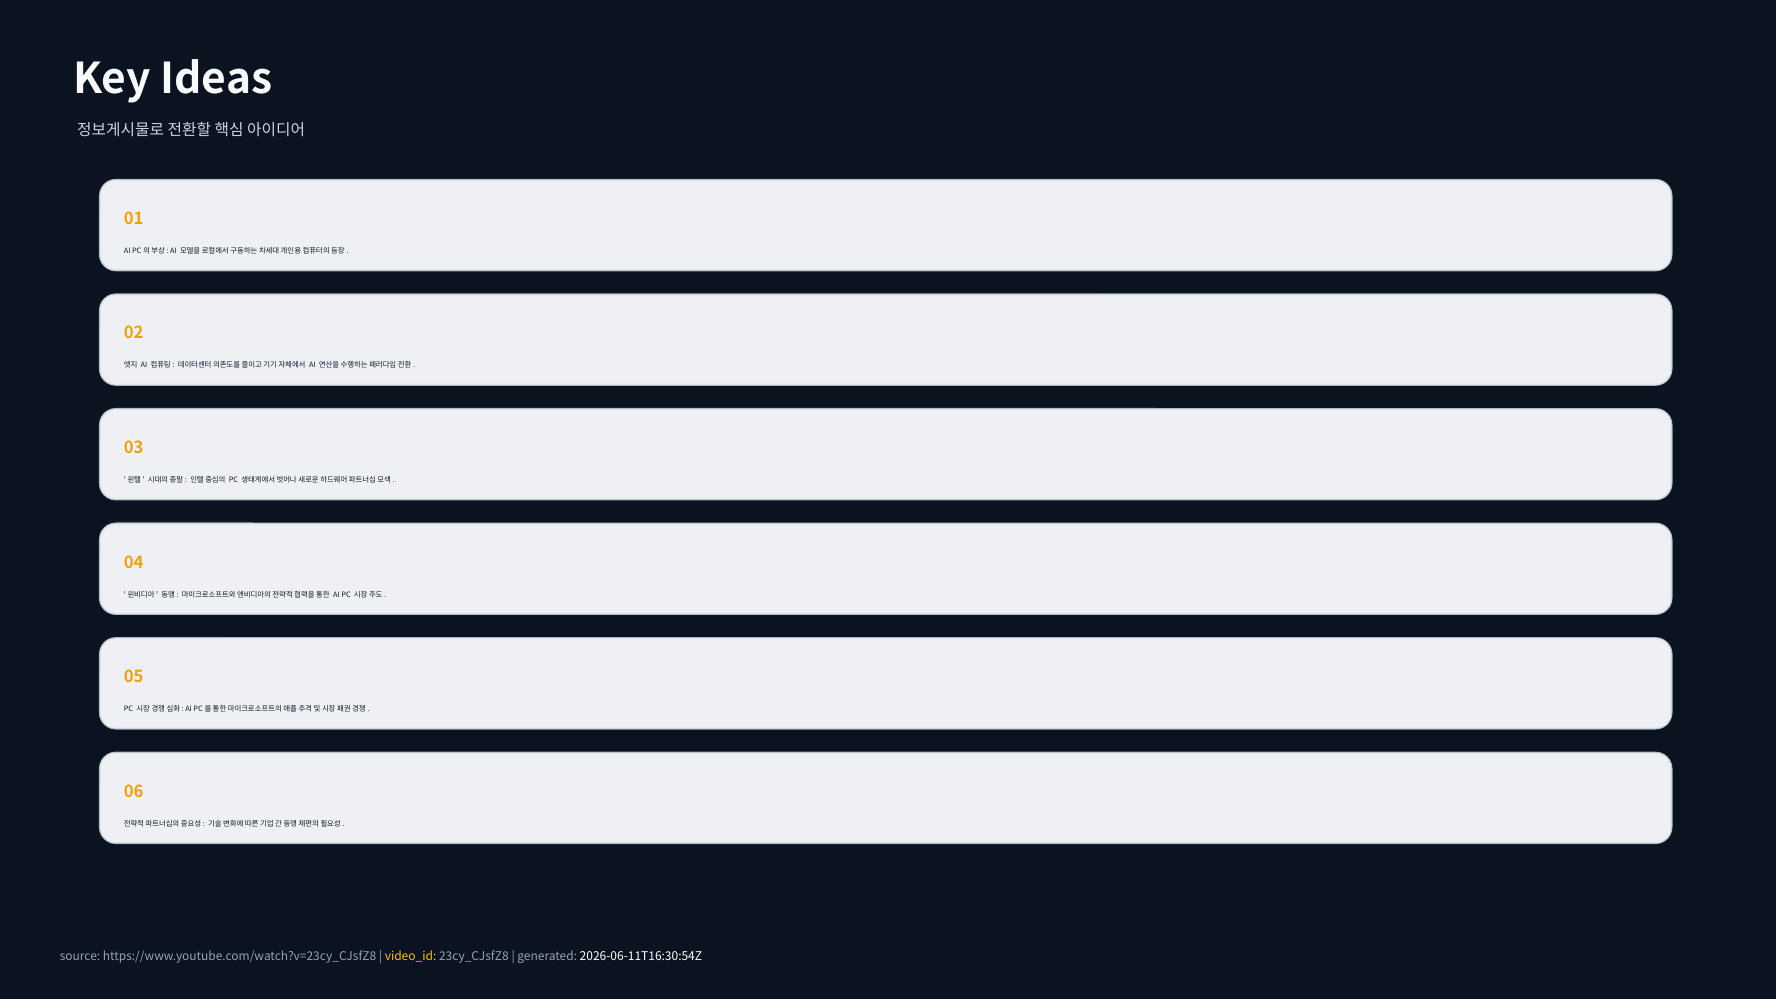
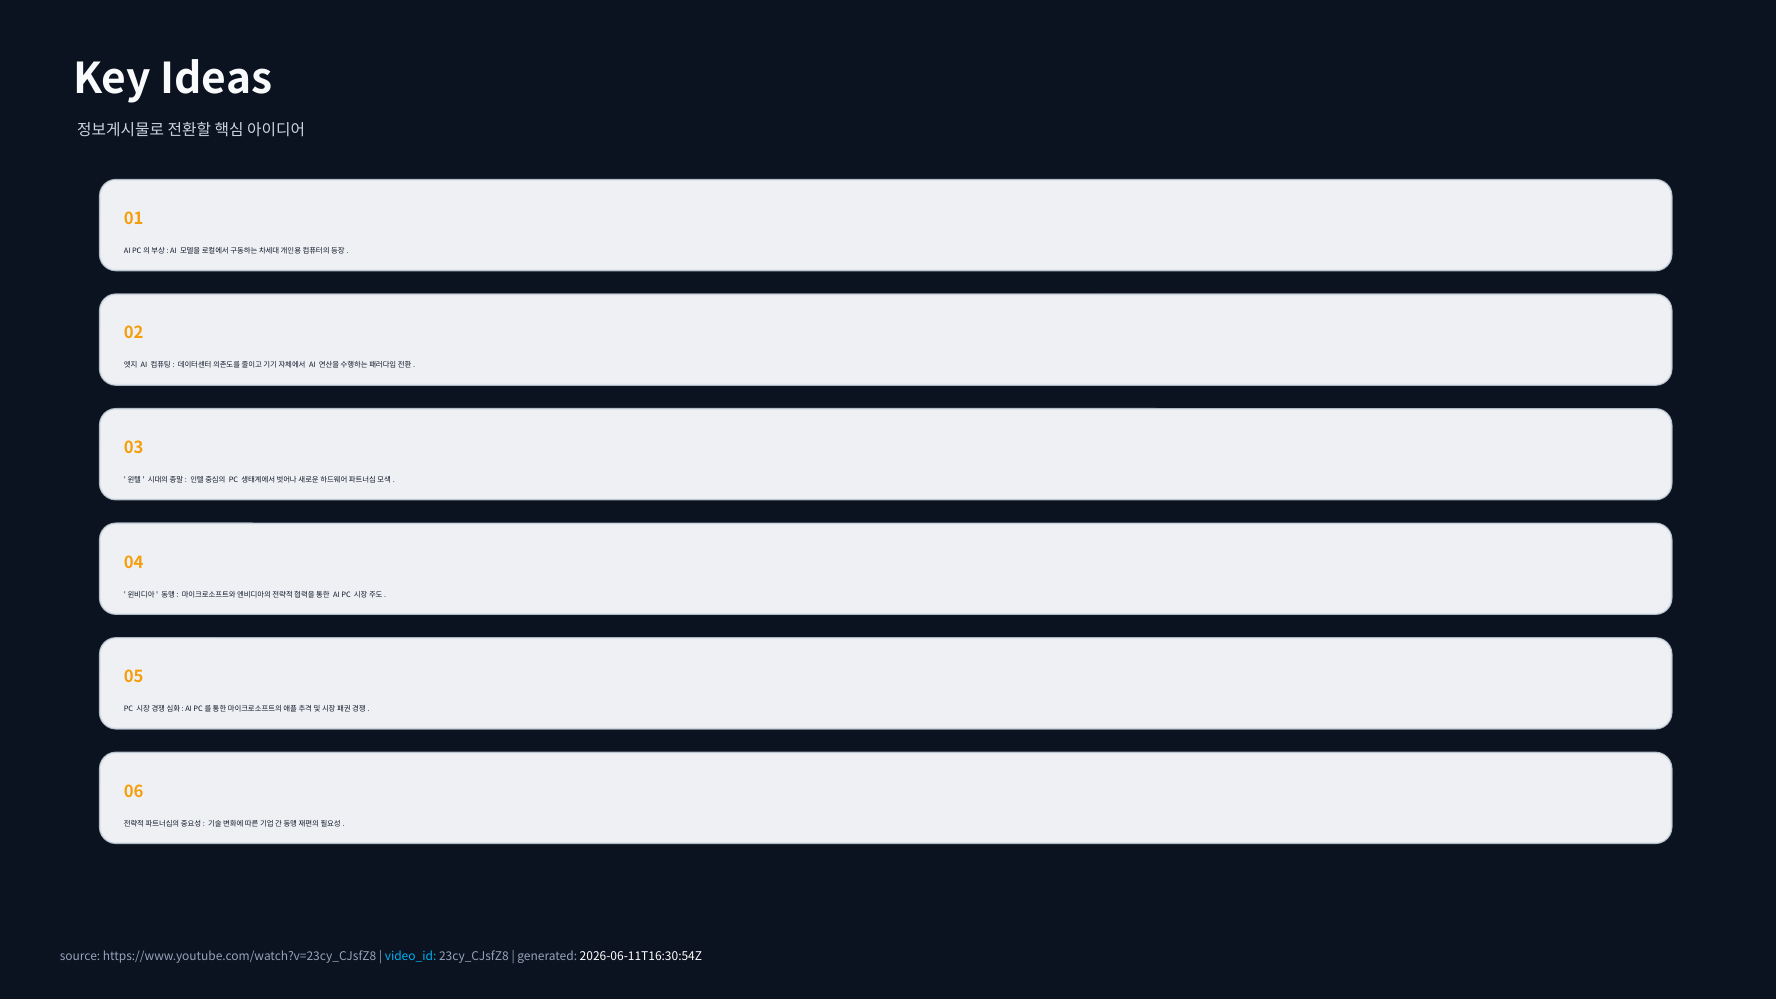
video_id colour: yellow -> light blue
